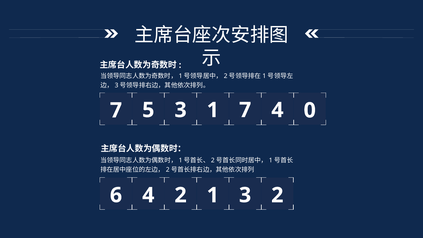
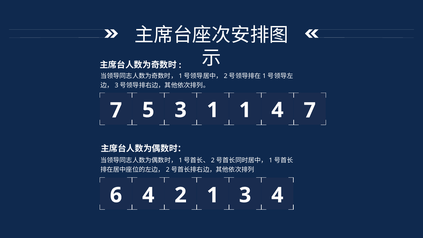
7 7: 7 -> 1
4 0: 0 -> 7
3 2: 2 -> 4
